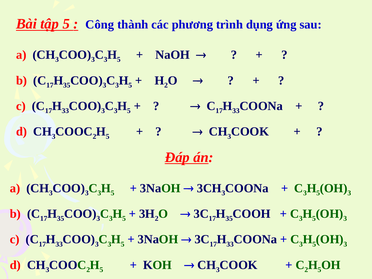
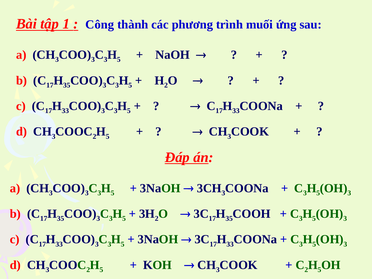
tập 5: 5 -> 1
dụng: dụng -> muối
